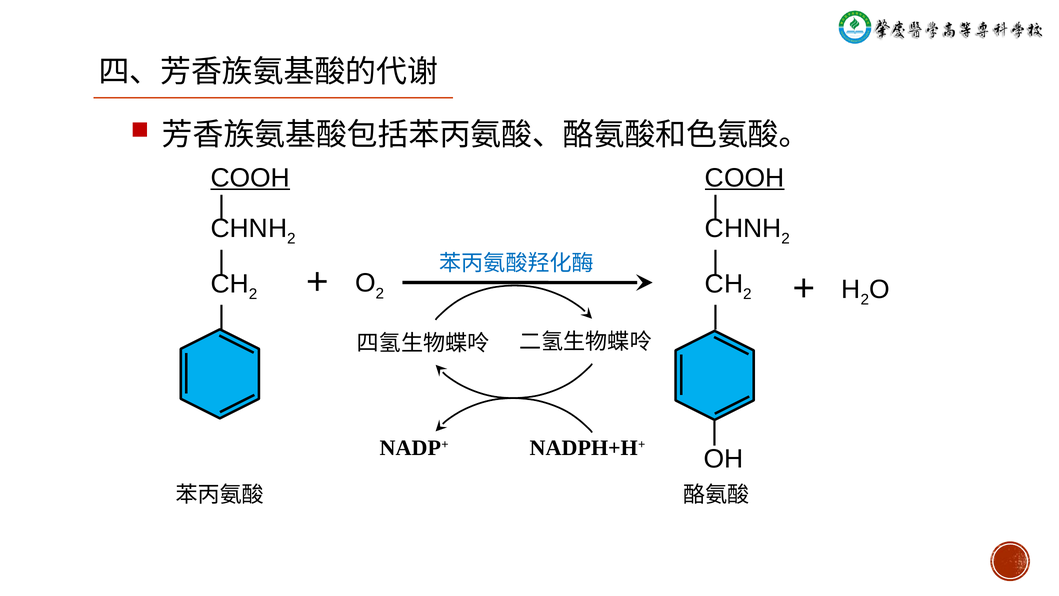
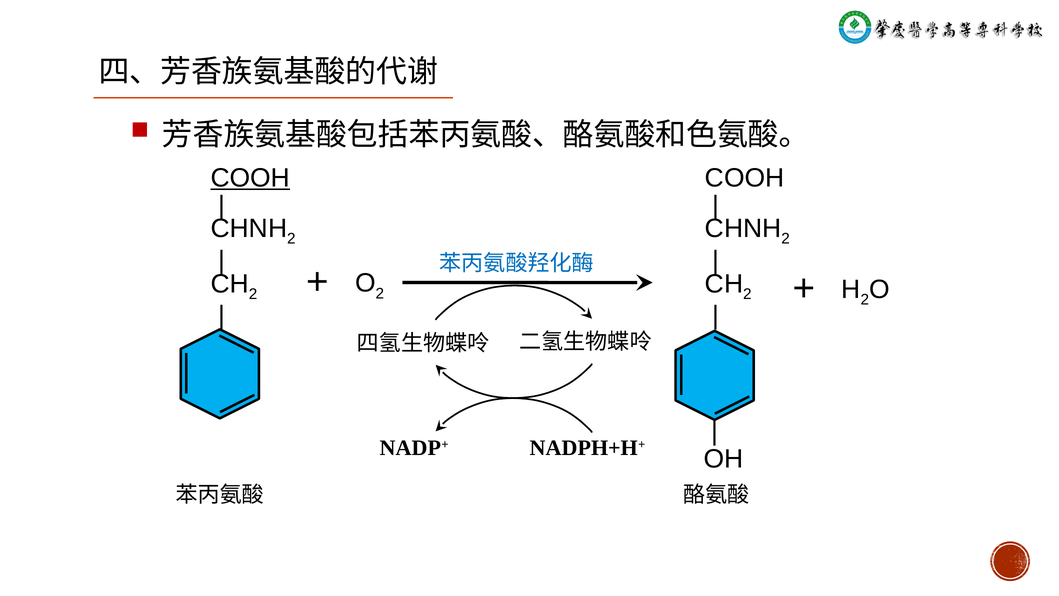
COOH at (745, 178) underline: present -> none
